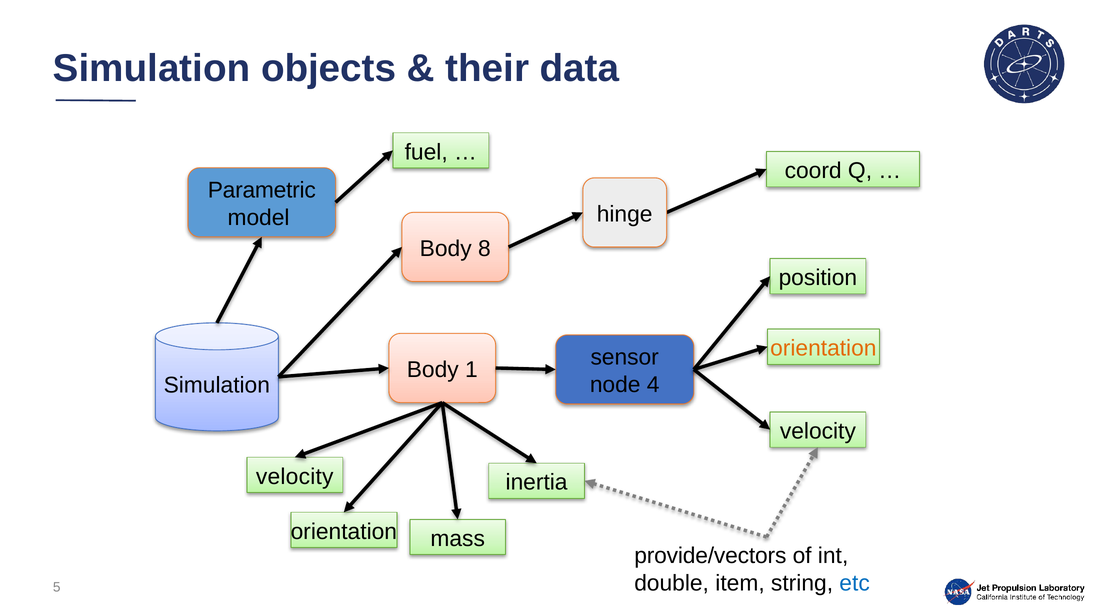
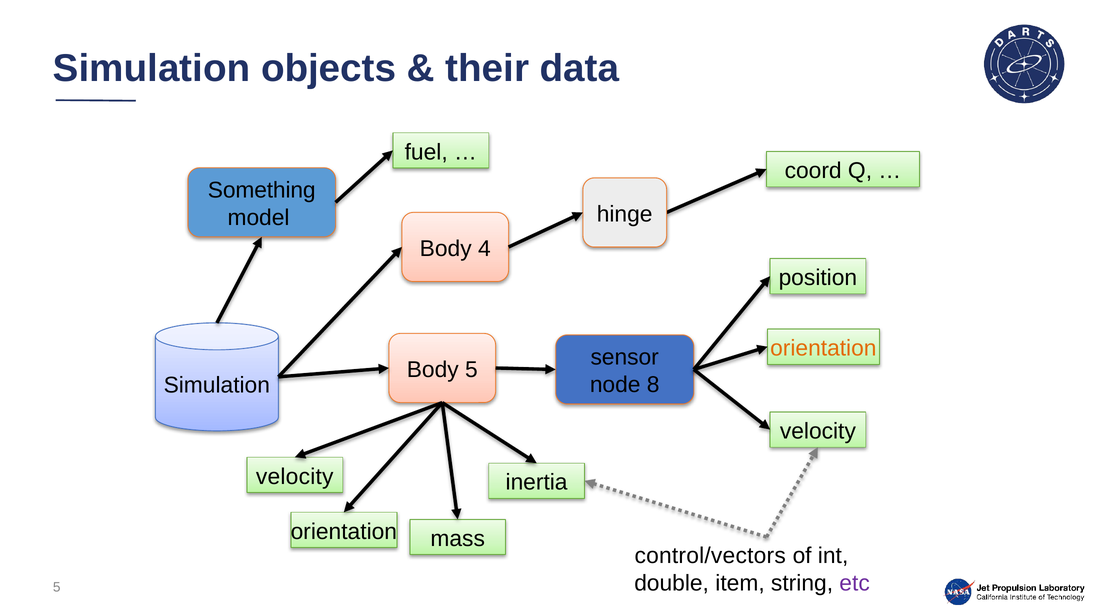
Parametric: Parametric -> Something
8: 8 -> 4
Body 1: 1 -> 5
4: 4 -> 8
provide/vectors: provide/vectors -> control/vectors
etc colour: blue -> purple
